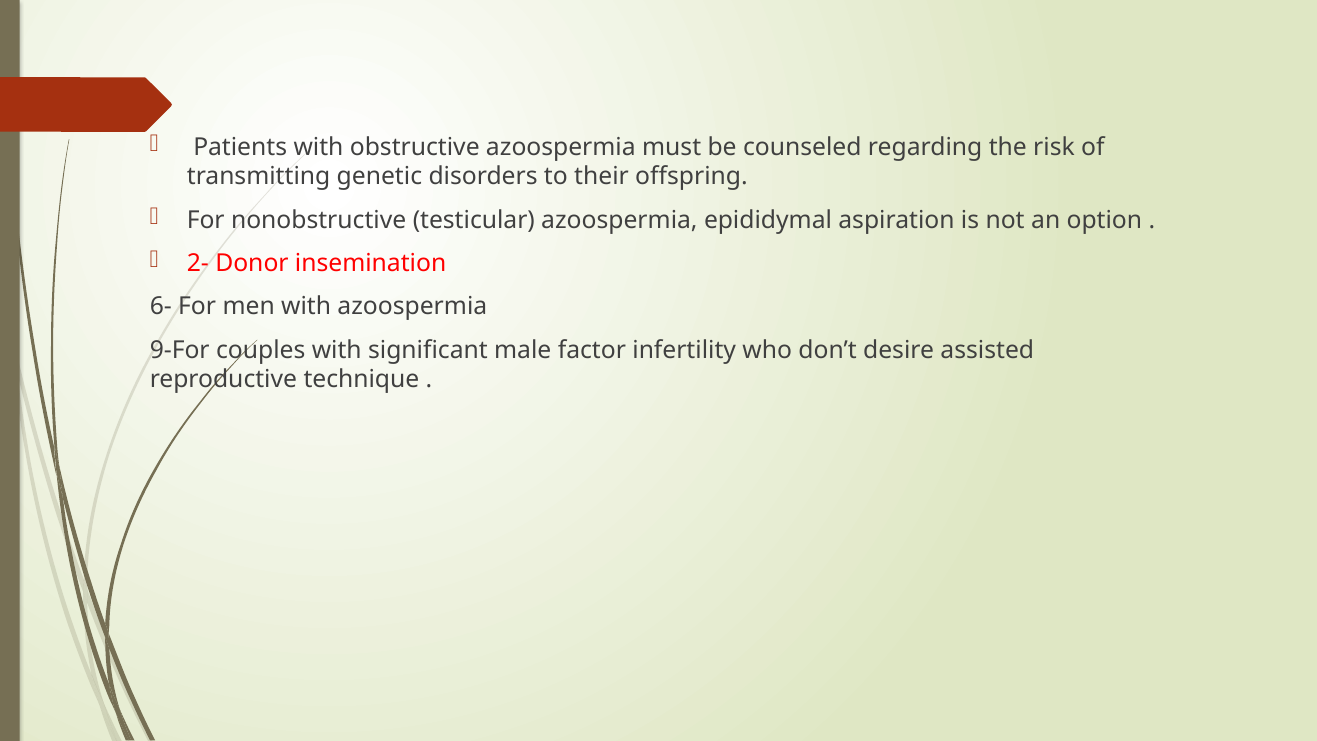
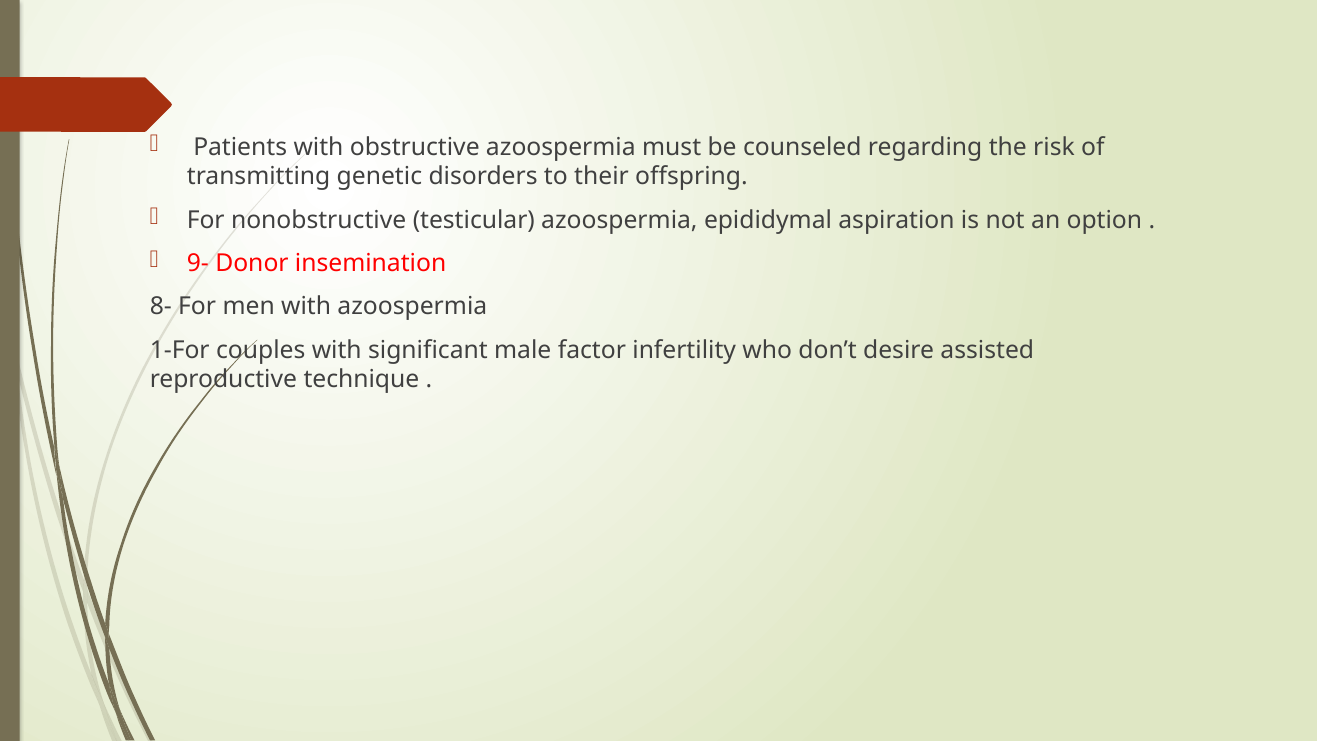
2-: 2- -> 9-
6-: 6- -> 8-
9-For: 9-For -> 1-For
